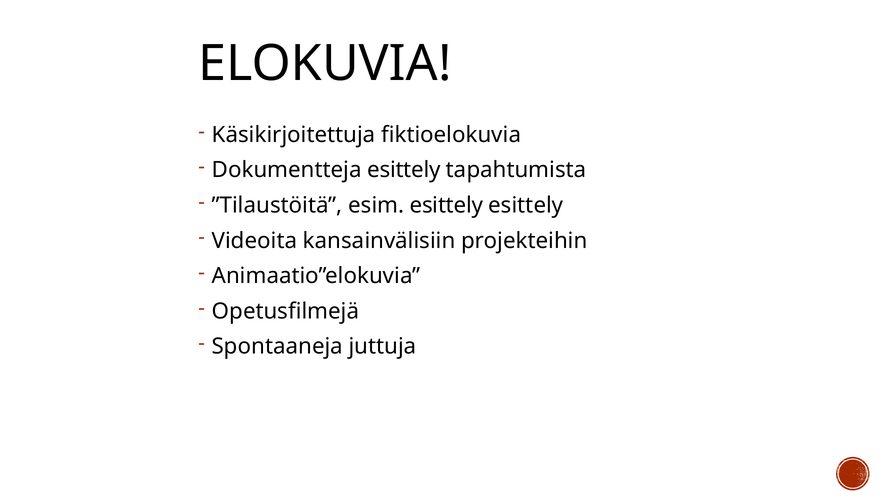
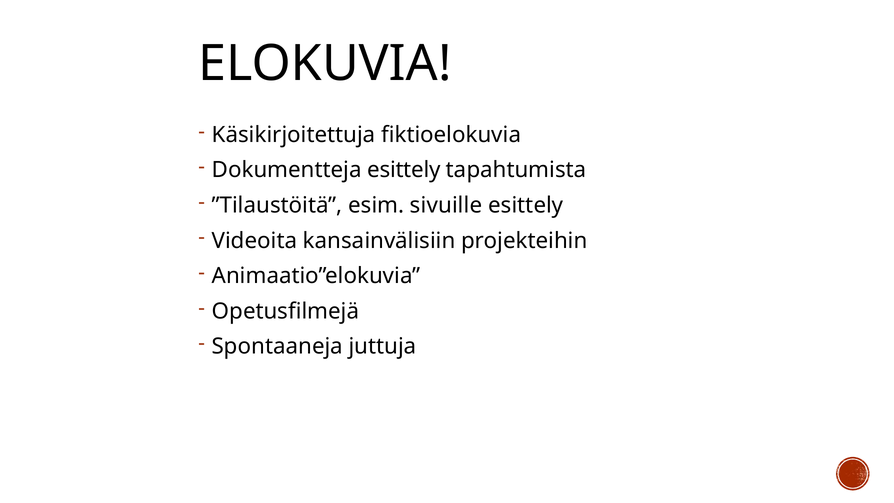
esim esittely: esittely -> sivuille
